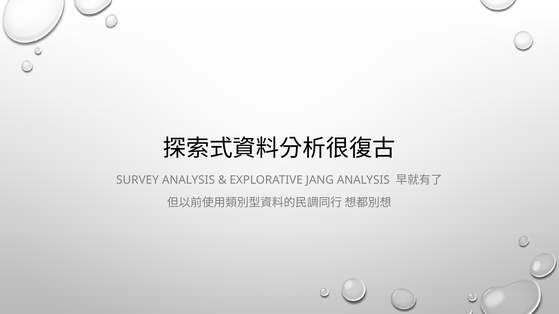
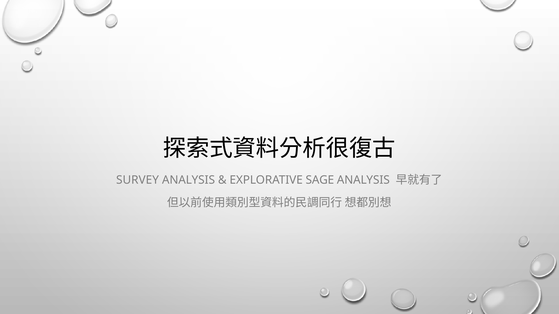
JANG: JANG -> SAGE
